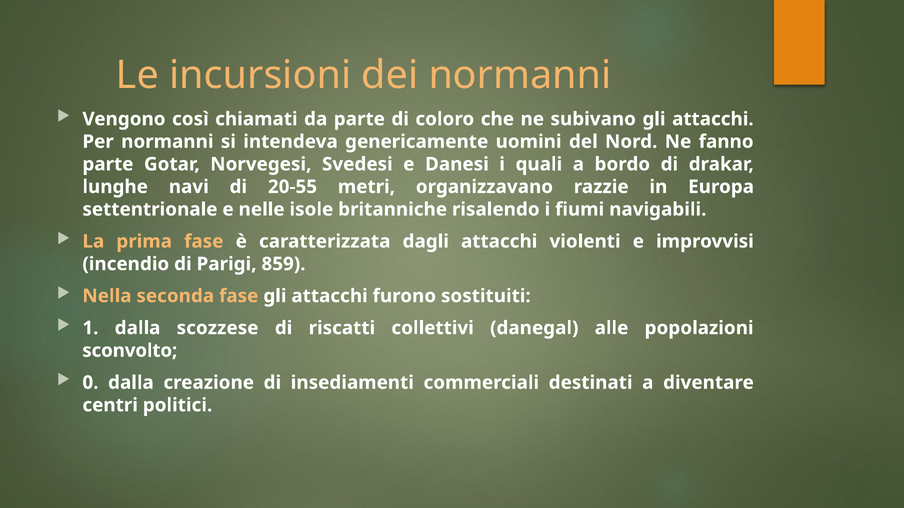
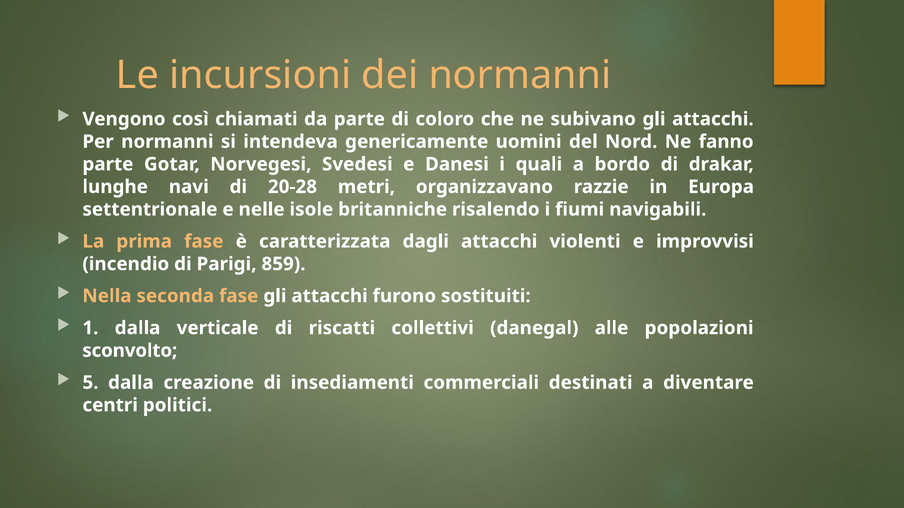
20-55: 20-55 -> 20-28
scozzese: scozzese -> verticale
0: 0 -> 5
